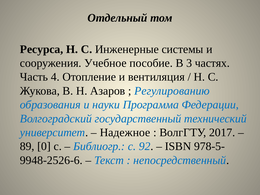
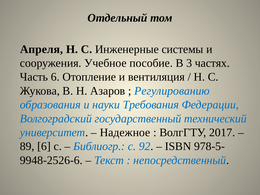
Ресурса: Ресурса -> Апреля
Часть 4: 4 -> 6
Программа: Программа -> Требования
89 0: 0 -> 6
